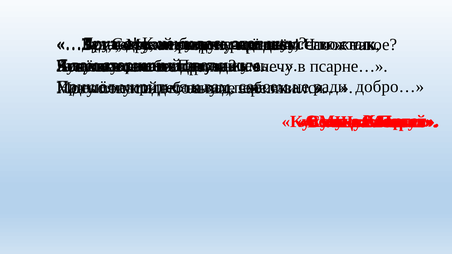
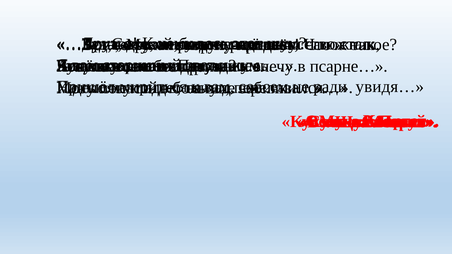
добро…: добро… -> увидя…
